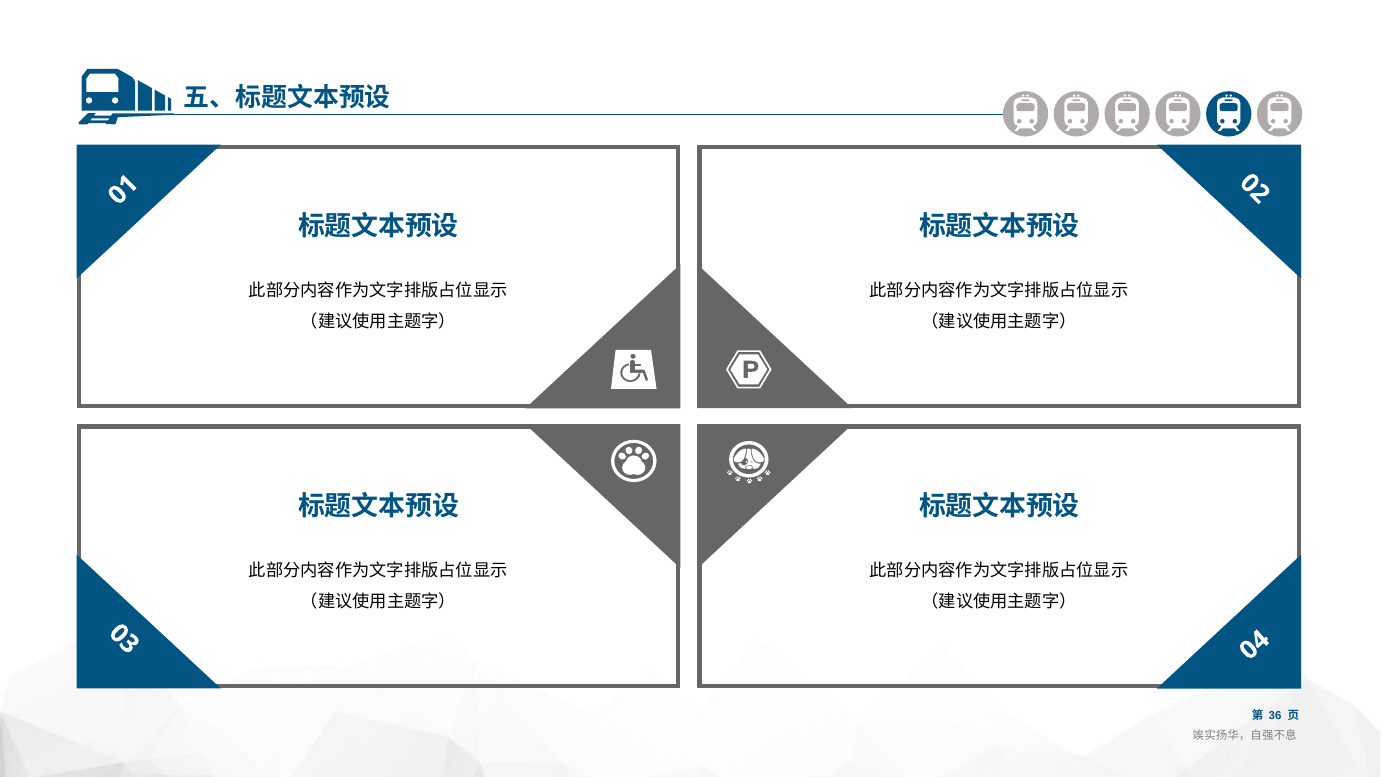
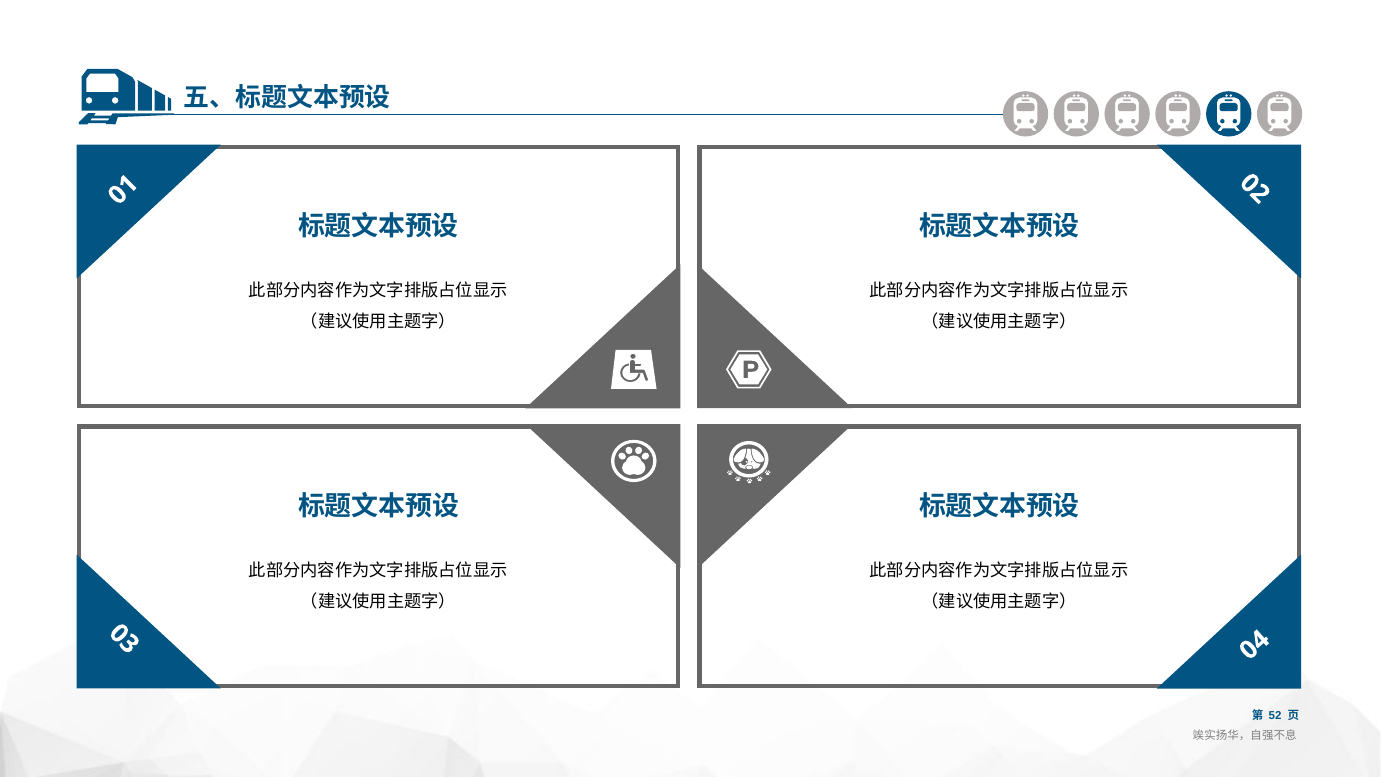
36: 36 -> 52
